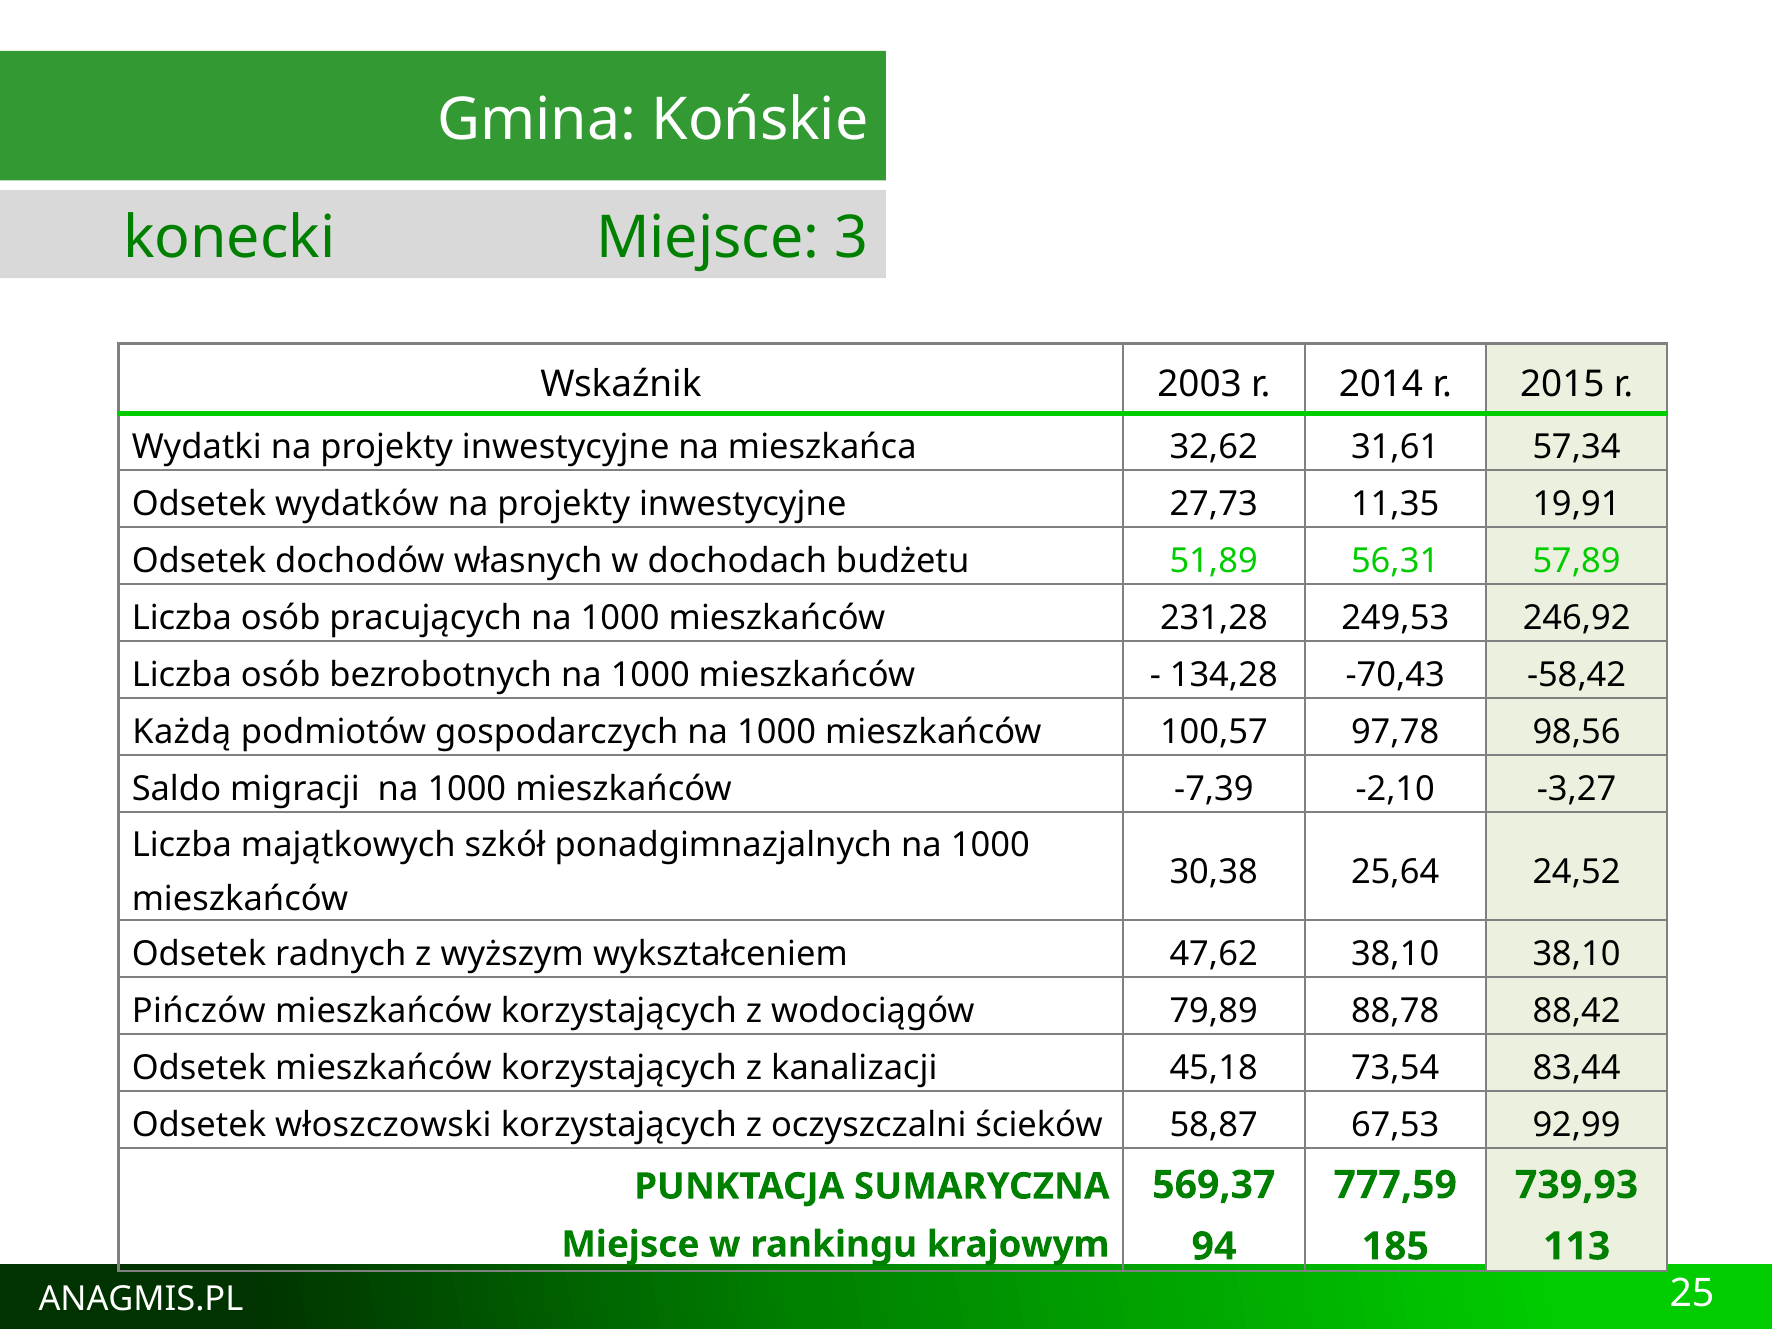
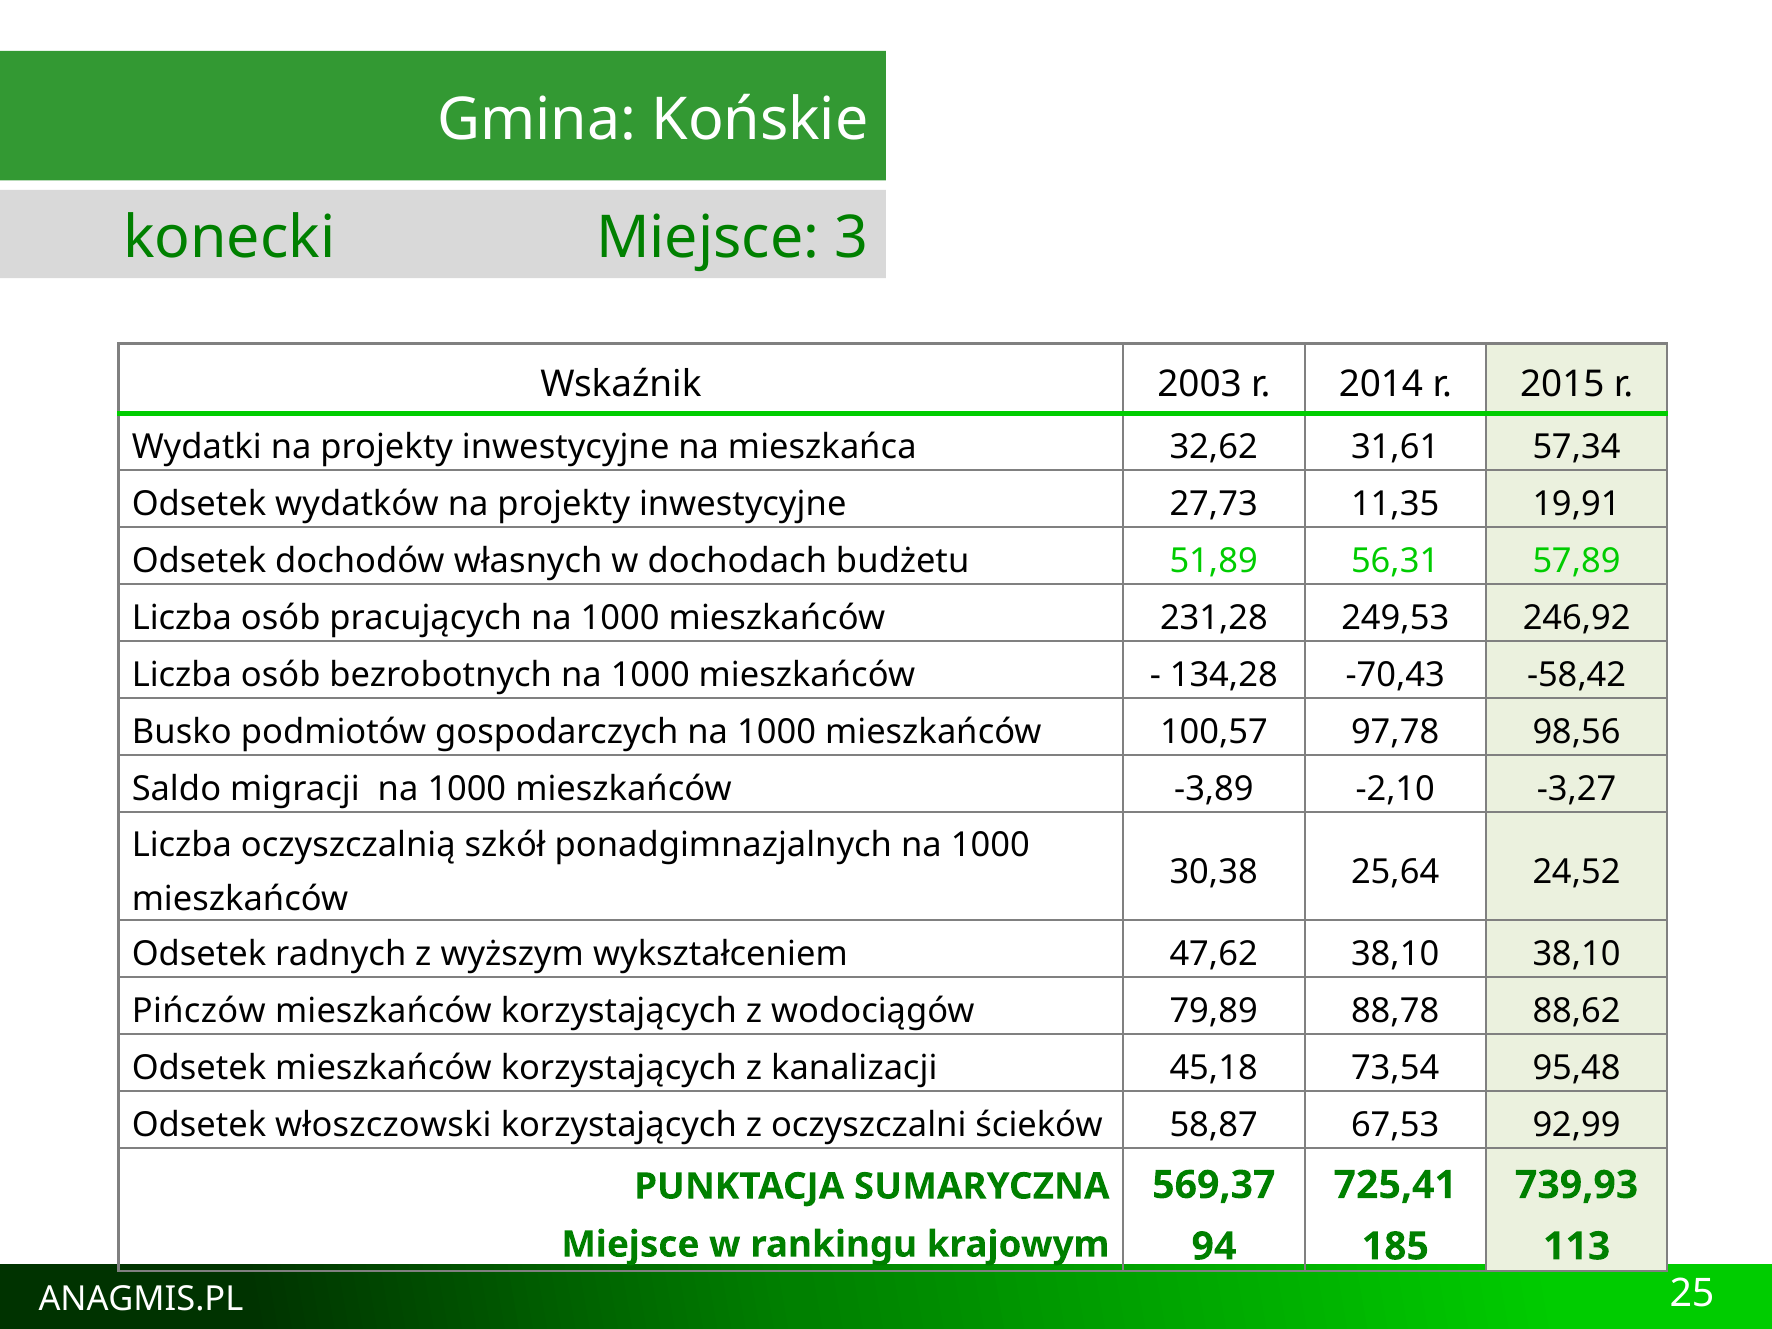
Każdą: Każdą -> Busko
-7,39: -7,39 -> -3,89
majątkowych: majątkowych -> oczyszczalnią
88,42: 88,42 -> 88,62
83,44: 83,44 -> 95,48
777,59: 777,59 -> 725,41
